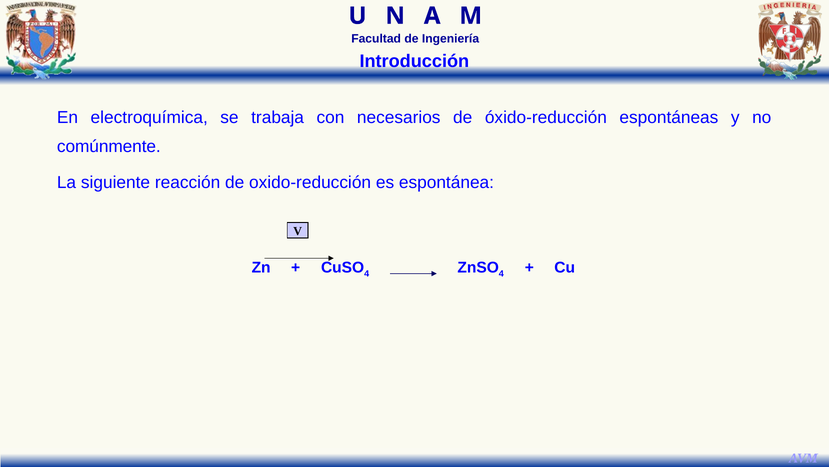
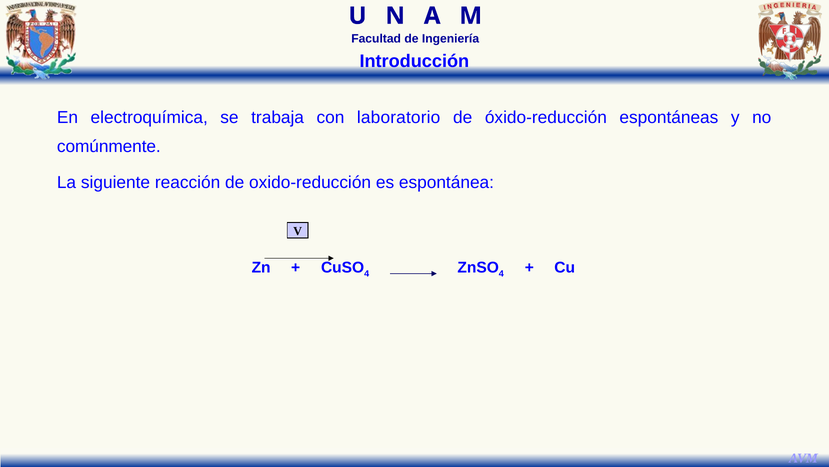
necesarios: necesarios -> laboratorio
